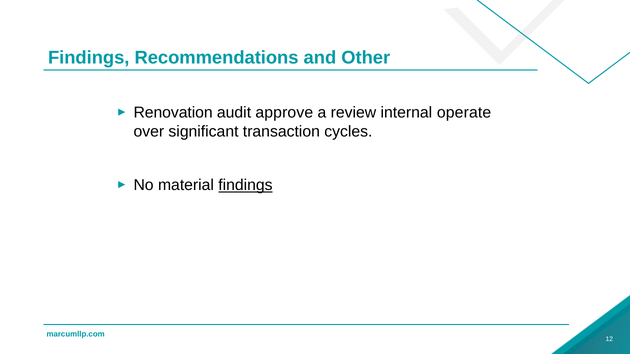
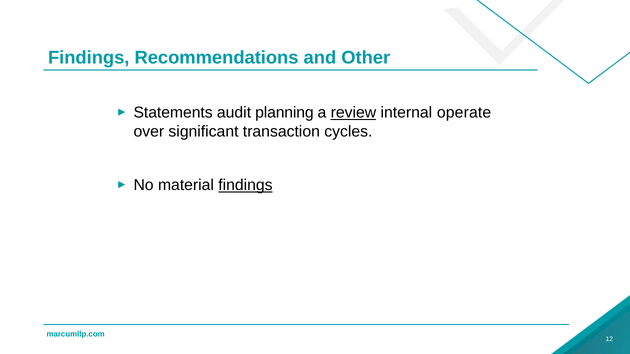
Renovation: Renovation -> Statements
approve: approve -> planning
review underline: none -> present
